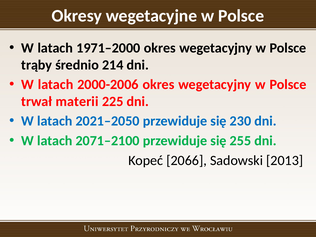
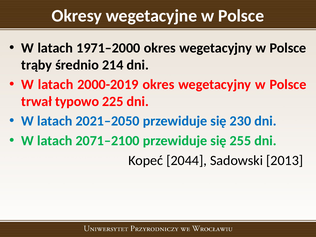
2000-2006: 2000-2006 -> 2000-2019
materii: materii -> typowo
2066: 2066 -> 2044
